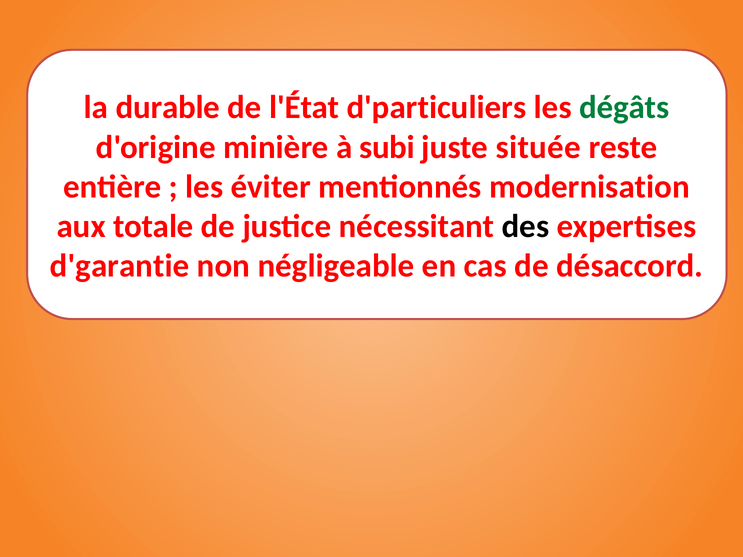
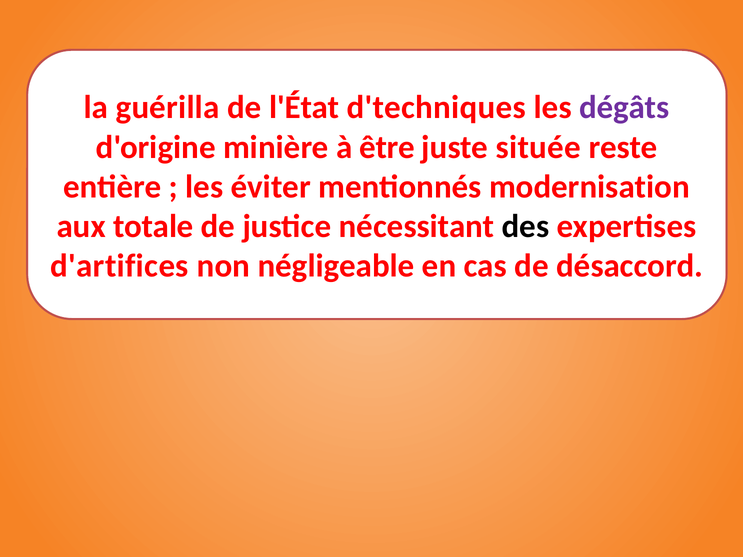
durable: durable -> guérilla
d'particuliers: d'particuliers -> d'techniques
dégâts colour: green -> purple
subi: subi -> être
d'garantie: d'garantie -> d'artifices
